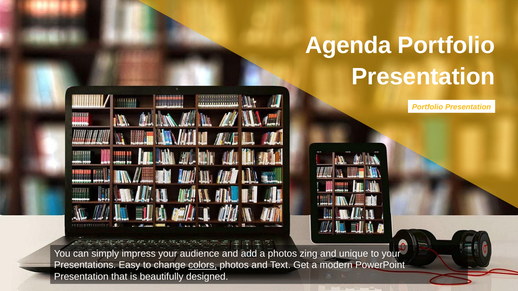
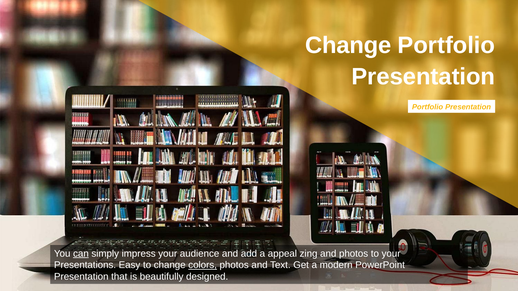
Agenda at (348, 45): Agenda -> Change
can underline: none -> present
a photos: photos -> appeal
and unique: unique -> photos
